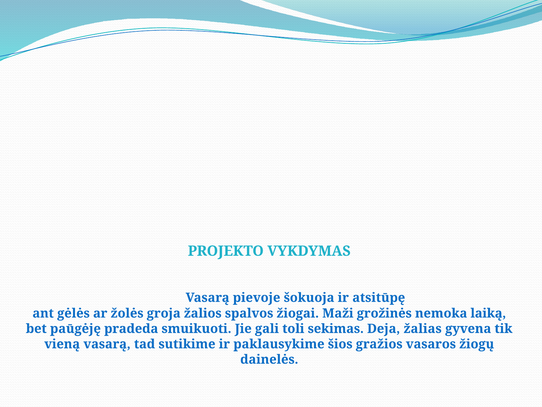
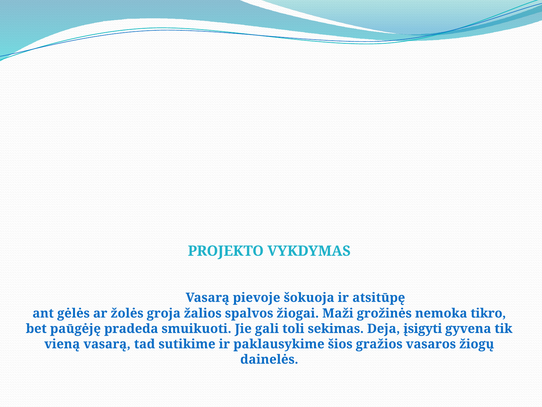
laiką: laiką -> tikro
žalias: žalias -> įsigyti
